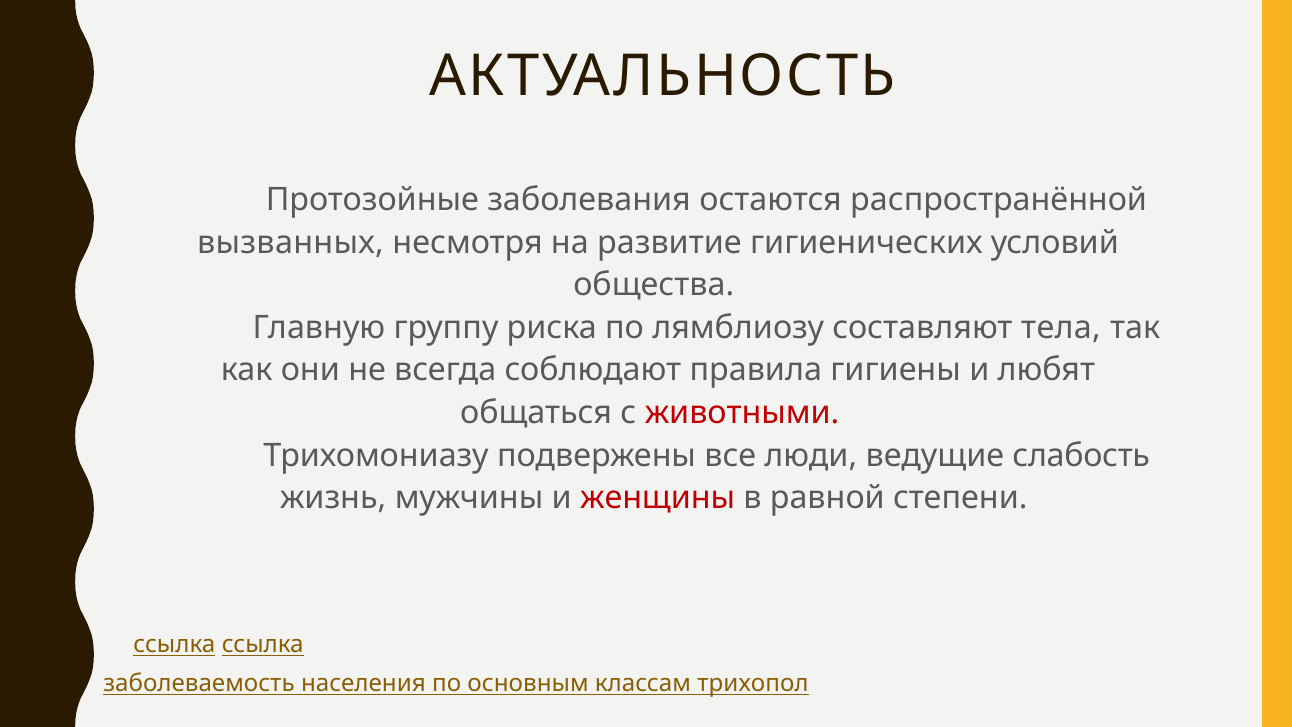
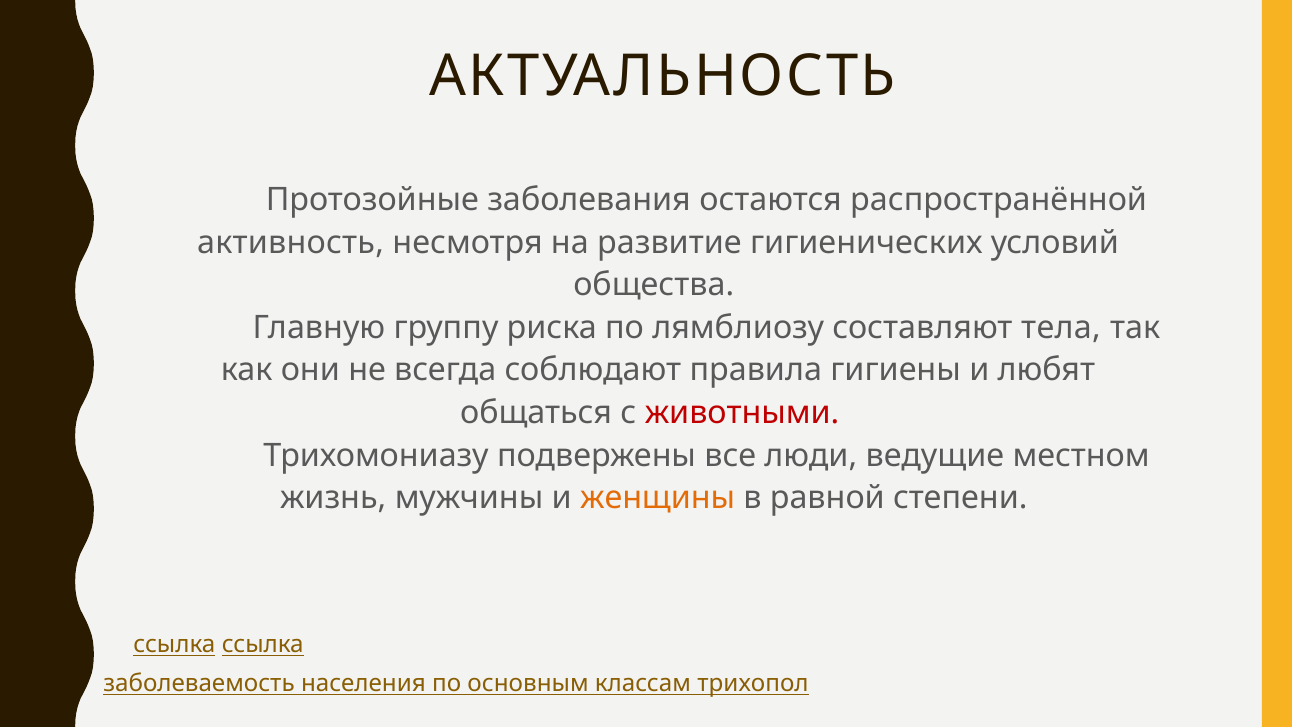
вызванных: вызванных -> активность
слабость: слабость -> местном
женщины colour: red -> orange
